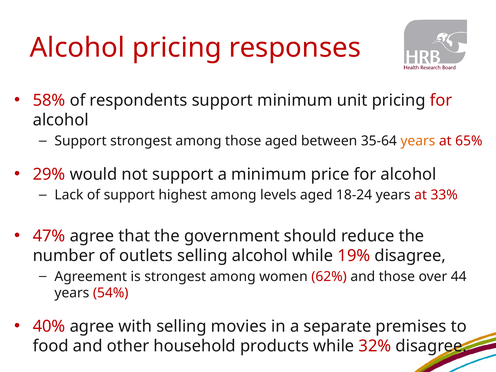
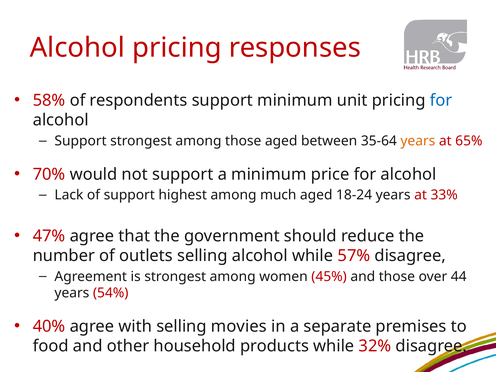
for at (441, 100) colour: red -> blue
29%: 29% -> 70%
levels: levels -> much
19%: 19% -> 57%
62%: 62% -> 45%
